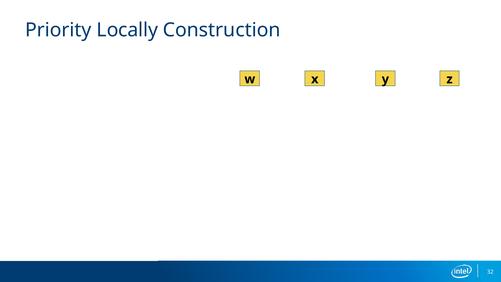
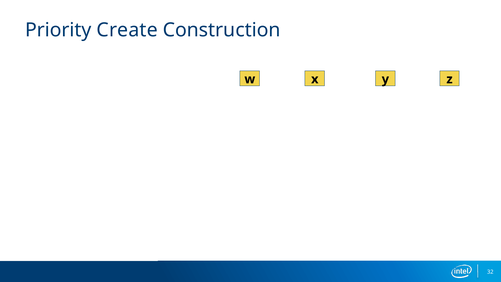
Locally: Locally -> Create
